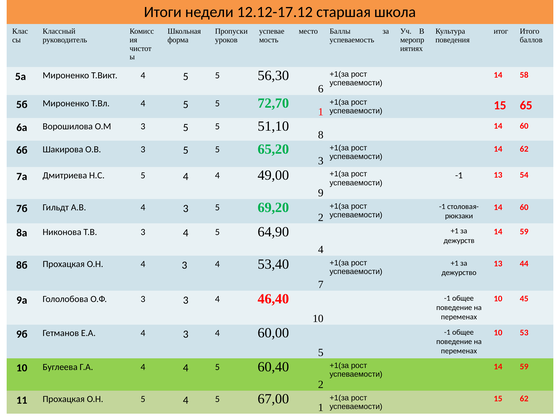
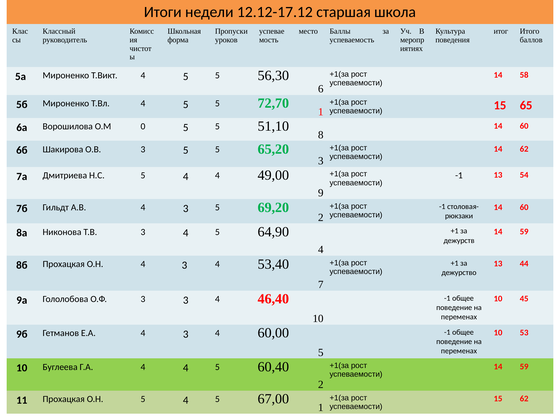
О.М 3: 3 -> 0
